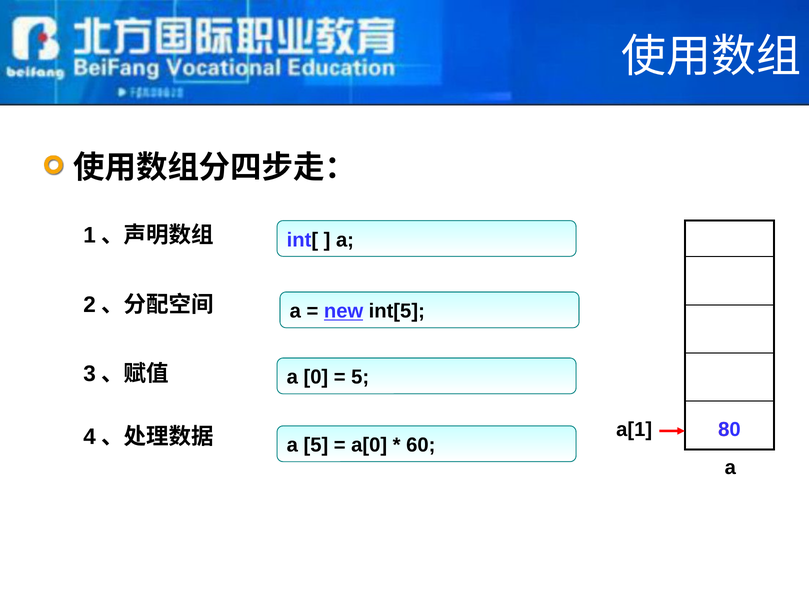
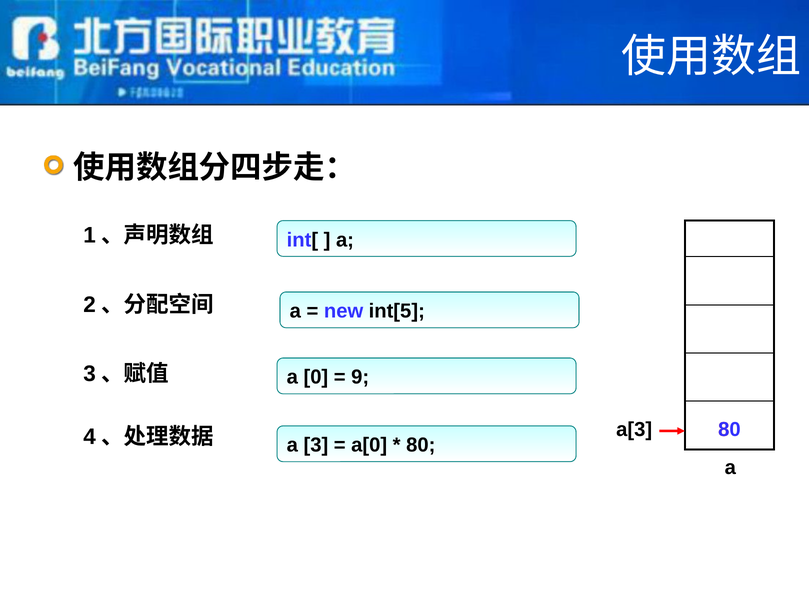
new underline: present -> none
5 at (360, 377): 5 -> 9
a[1: a[1 -> a[3
a 5: 5 -> 3
60: 60 -> 80
